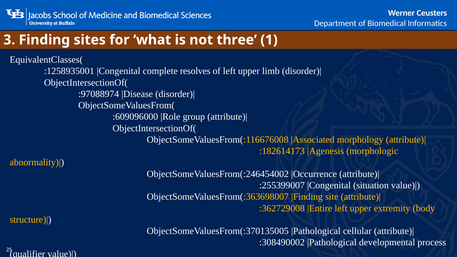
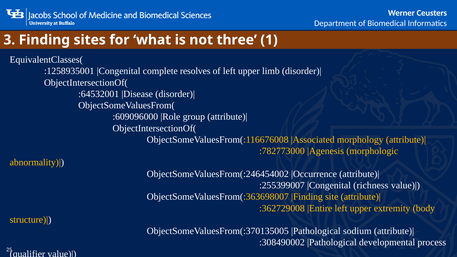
:97088974: :97088974 -> :64532001
:182614173: :182614173 -> :782773000
situation: situation -> richness
cellular: cellular -> sodium
